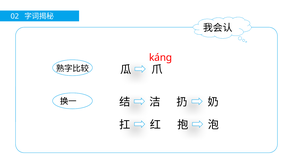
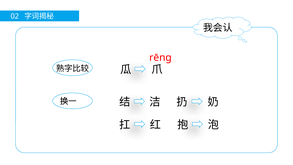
kánɡ: kánɡ -> rēnɡ
